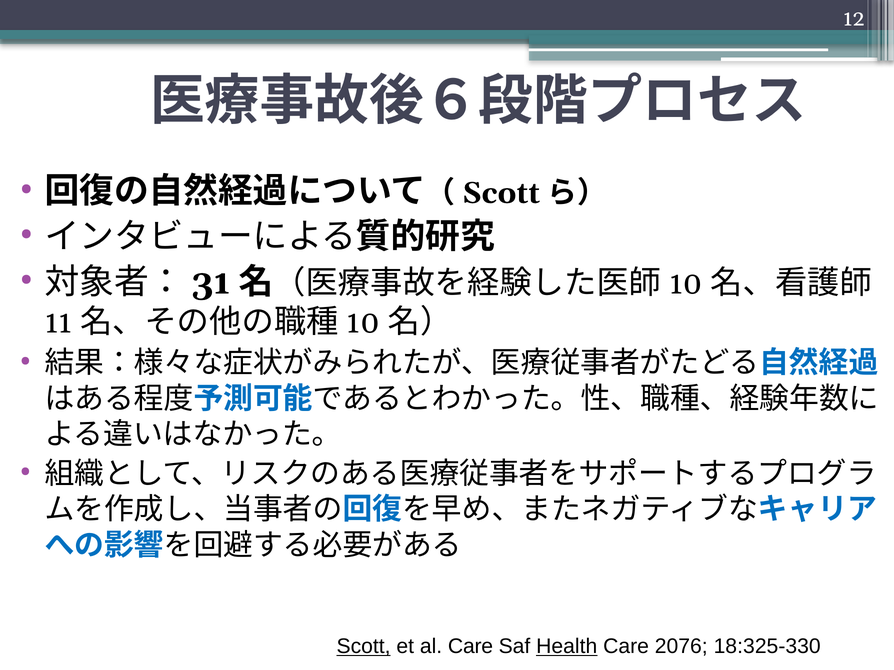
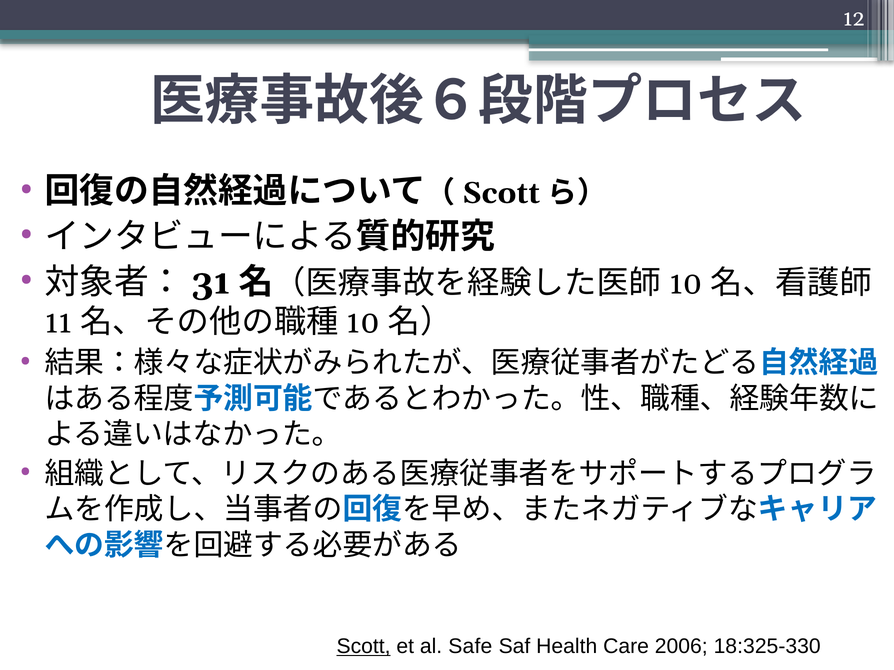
al Care: Care -> Safe
Health underline: present -> none
2076: 2076 -> 2006
